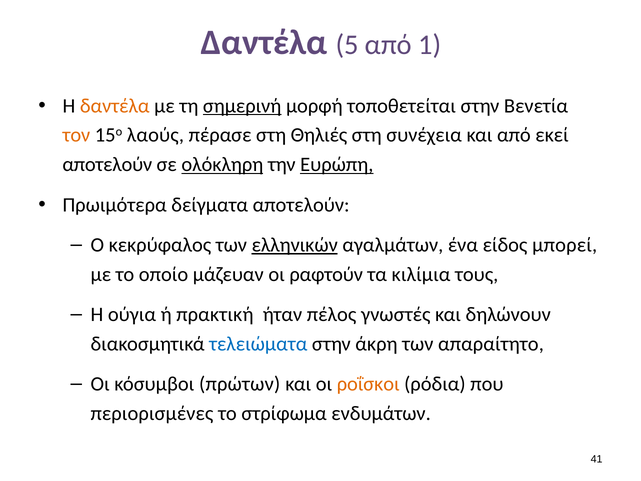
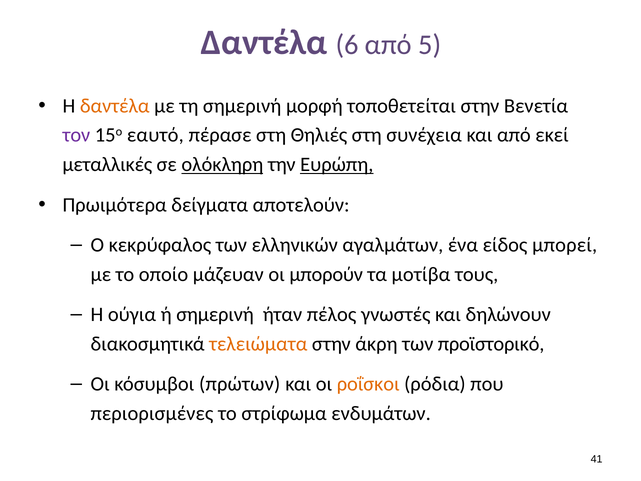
5: 5 -> 6
1: 1 -> 5
σημερινή at (242, 106) underline: present -> none
τον colour: orange -> purple
λαούς: λαούς -> εαυτό
αποτελούν at (107, 165): αποτελούν -> μεταλλικές
ελληνικών underline: present -> none
ραφτούν: ραφτούν -> μπορούν
κιλίμια: κιλίμια -> μοτίβα
ή πρακτική: πρακτική -> σημερινή
τελειώματα colour: blue -> orange
απαραίτητο: απαραίτητο -> προϊστορικό
